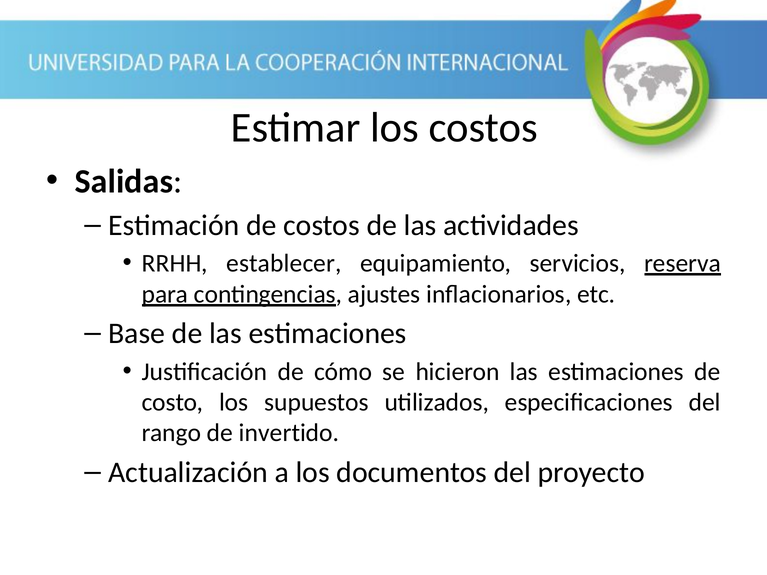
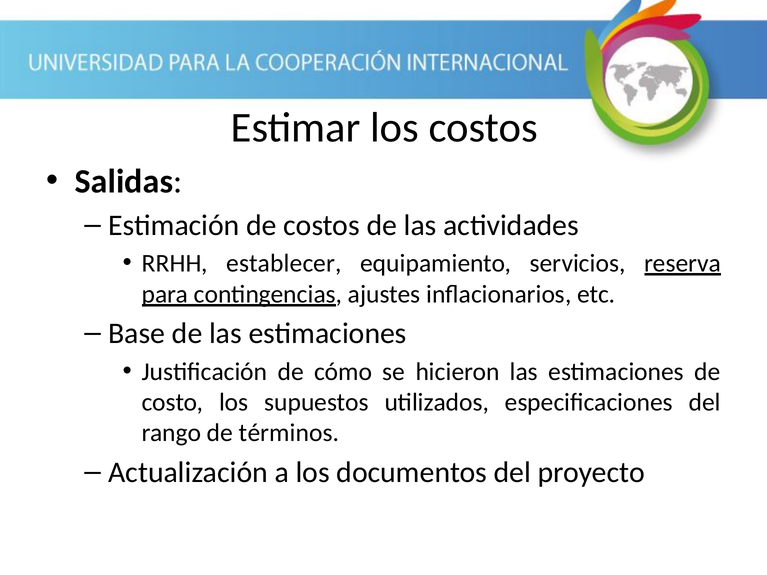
invertido: invertido -> términos
